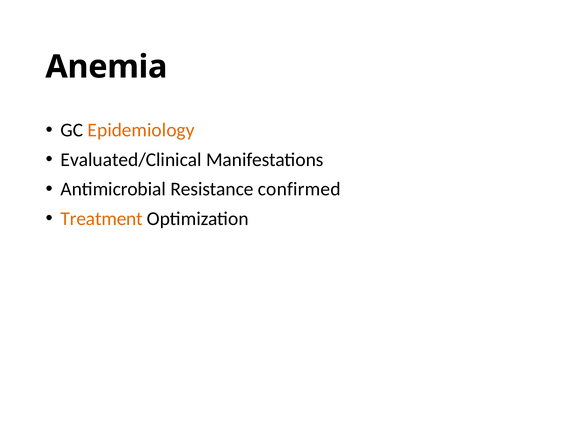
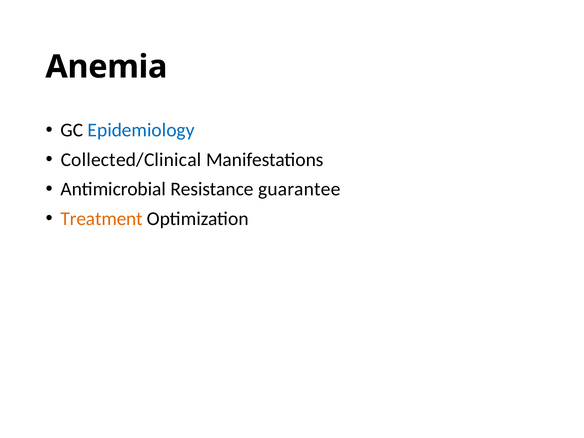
Epidemiology colour: orange -> blue
Evaluated/Clinical: Evaluated/Clinical -> Collected/Clinical
confirmed: confirmed -> guarantee
